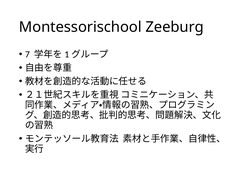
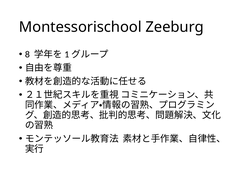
7: 7 -> 8
